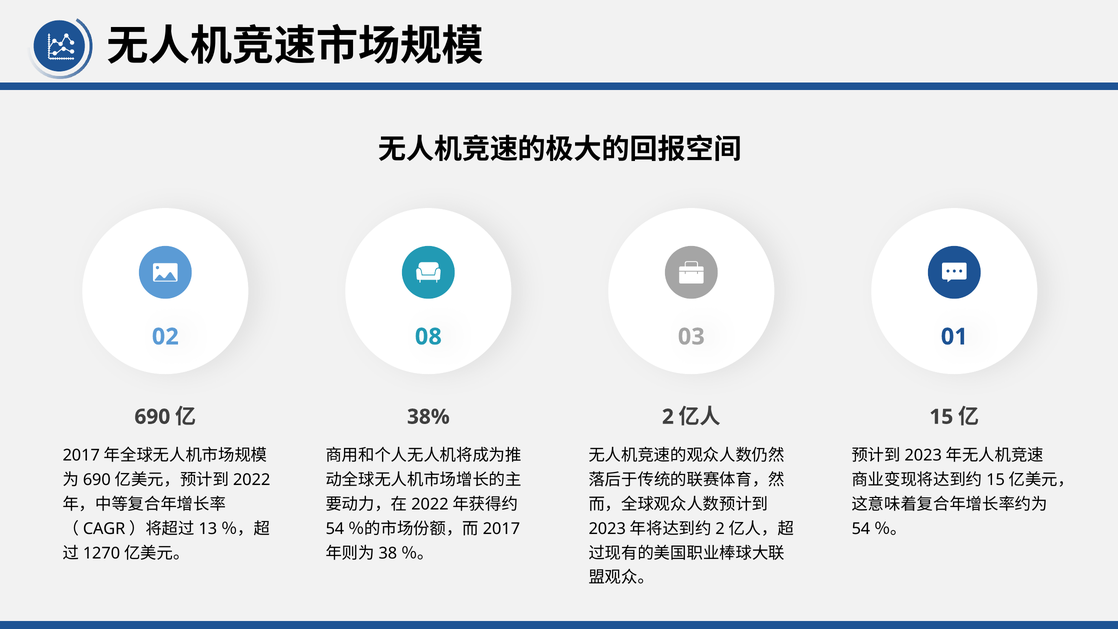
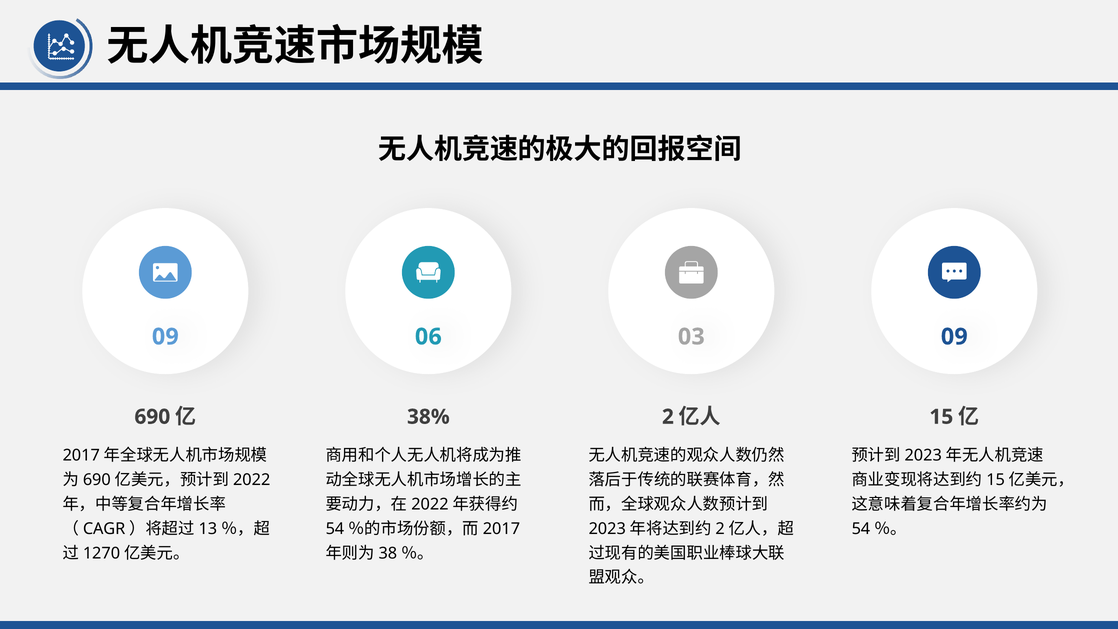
2 at (172, 337): 2 -> 9
8: 8 -> 6
1 at (961, 337): 1 -> 9
